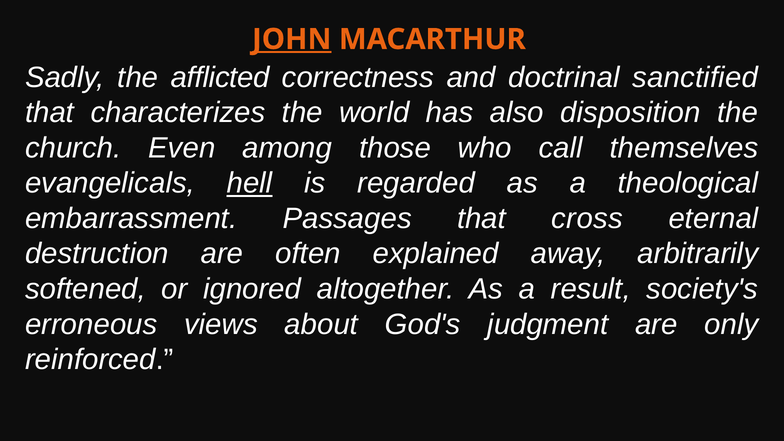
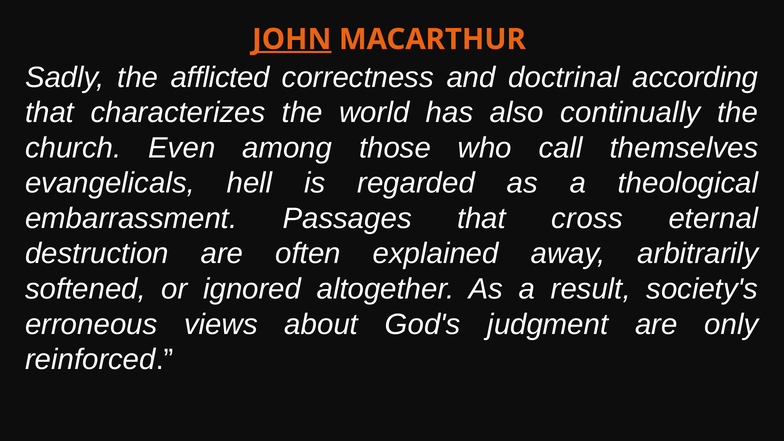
sanctified: sanctified -> according
disposition: disposition -> continually
hell underline: present -> none
